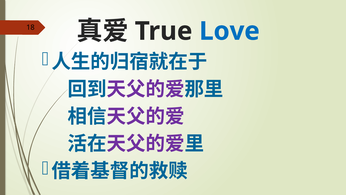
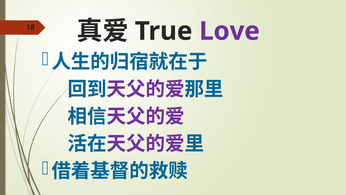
Love colour: blue -> purple
